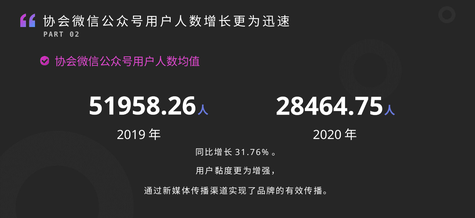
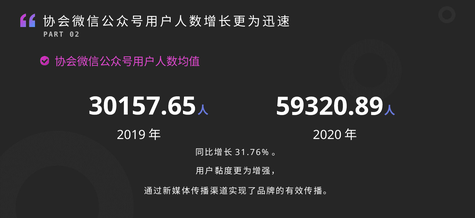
51958.26: 51958.26 -> 30157.65
28464.75: 28464.75 -> 59320.89
